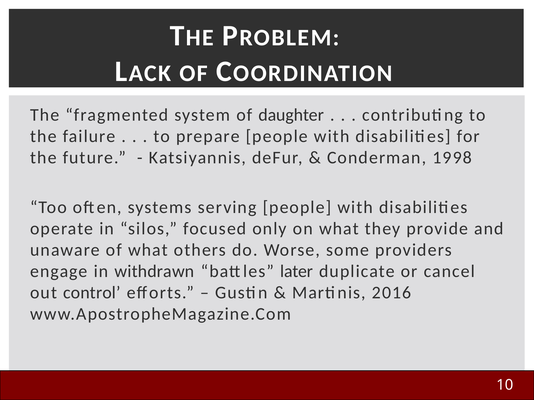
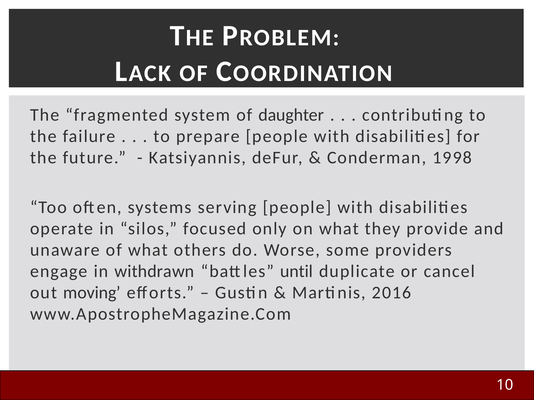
later: later -> until
control: control -> moving
